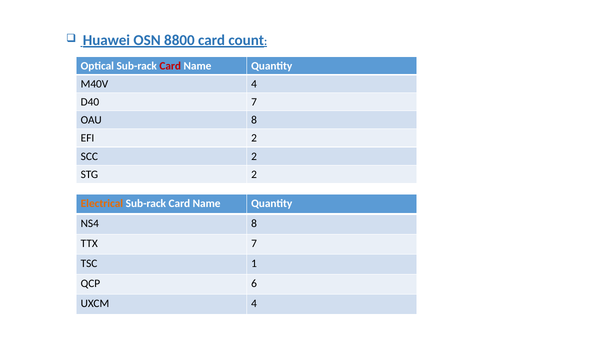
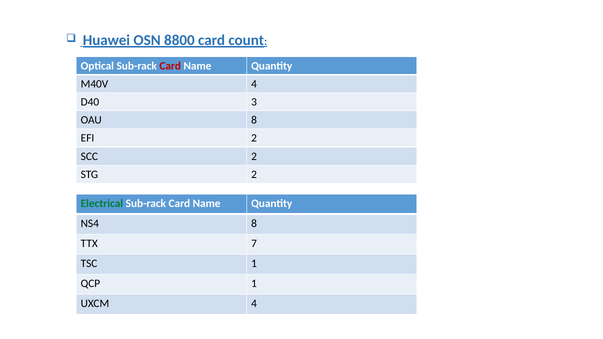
D40 7: 7 -> 3
Electrical colour: orange -> green
QCP 6: 6 -> 1
